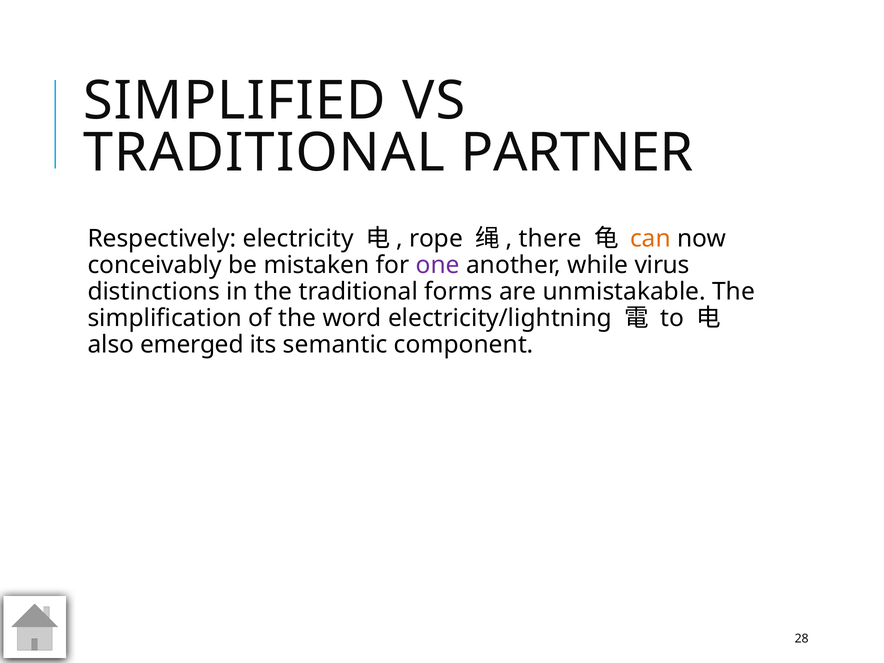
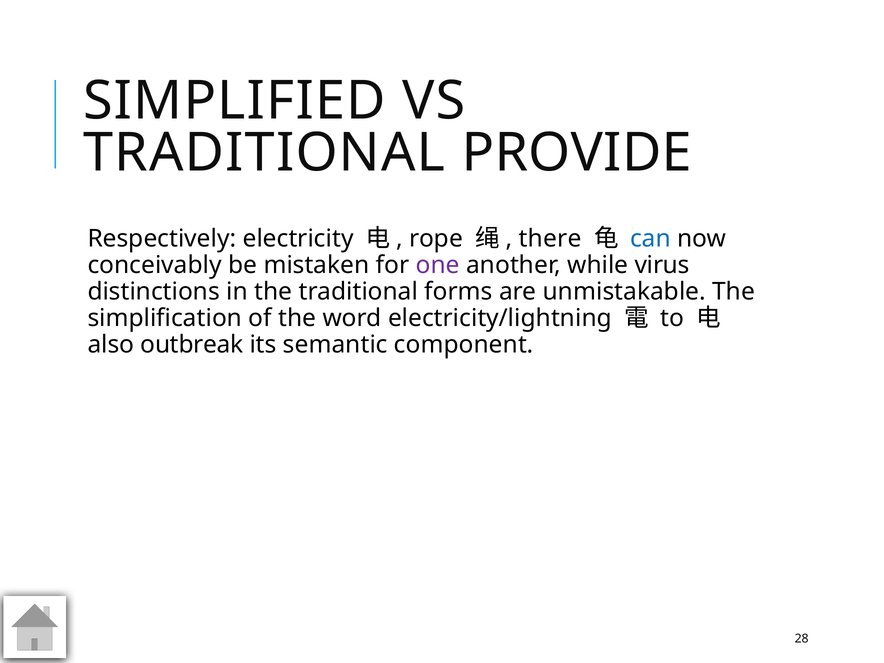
PARTNER: PARTNER -> PROVIDE
can colour: orange -> blue
emerged: emerged -> outbreak
